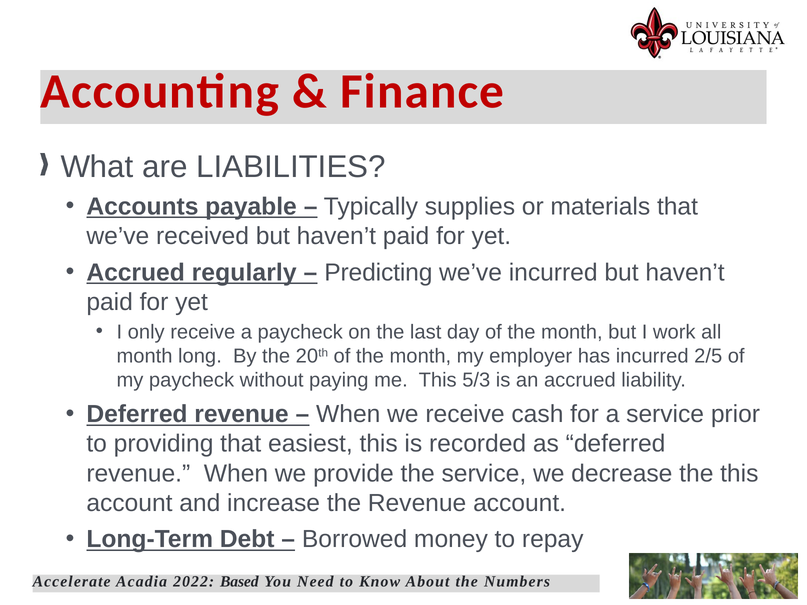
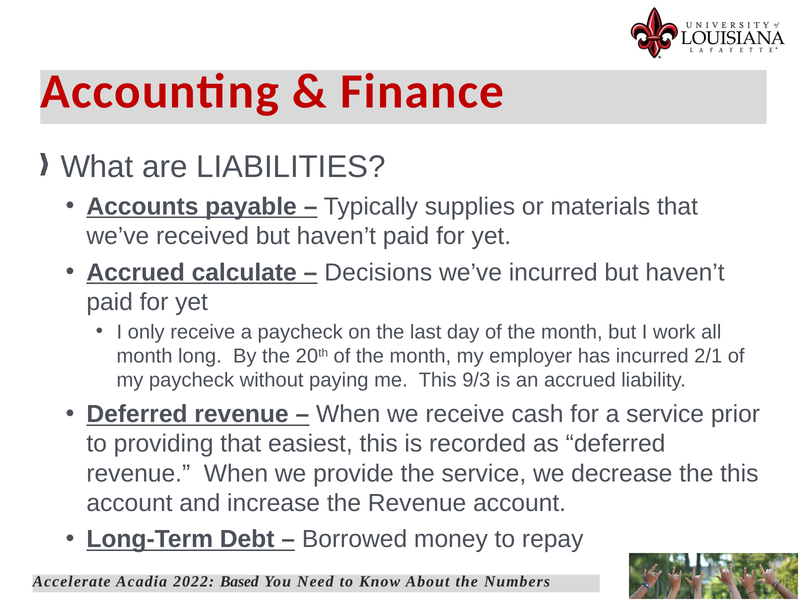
regularly: regularly -> calculate
Predicting: Predicting -> Decisions
2/5: 2/5 -> 2/1
5/3: 5/3 -> 9/3
